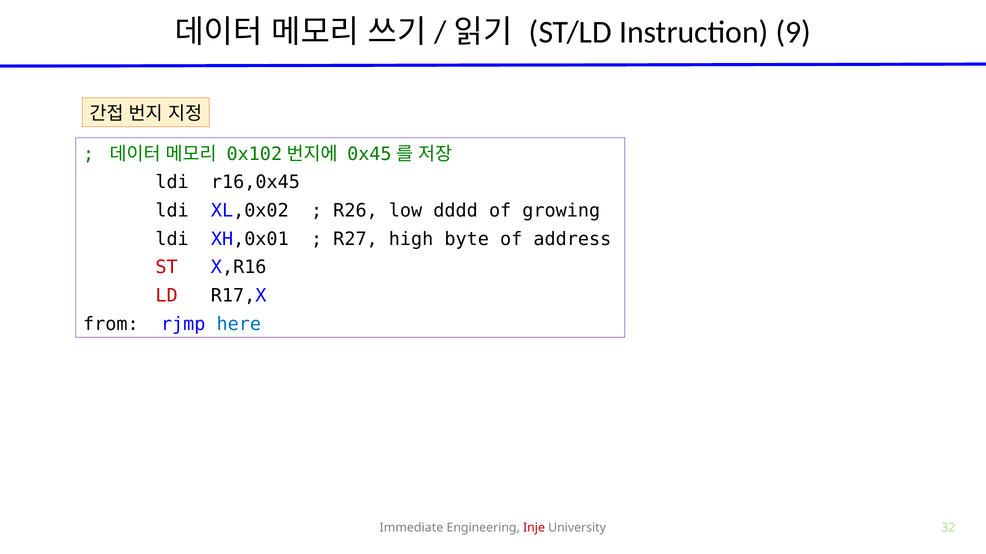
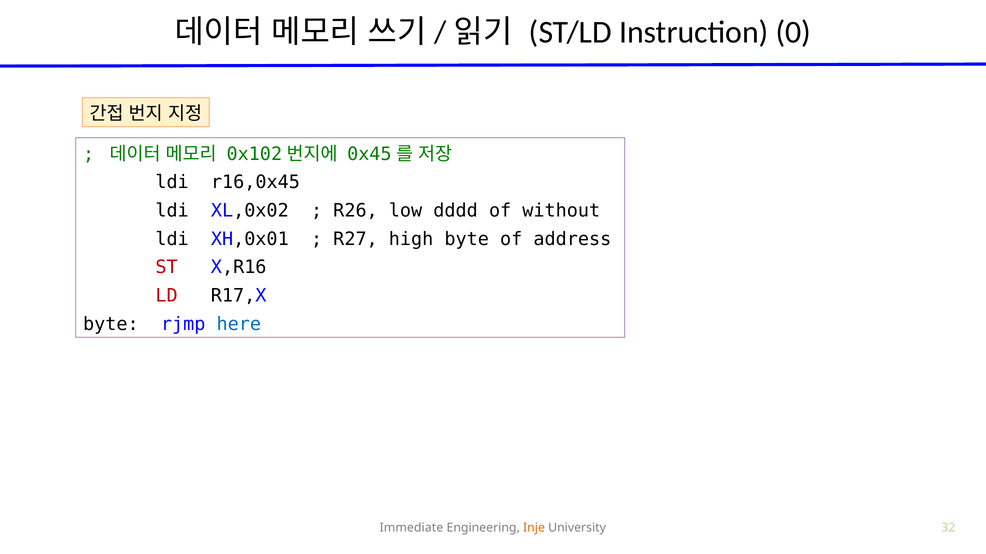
9: 9 -> 0
growing: growing -> without
from at (111, 324): from -> byte
Inje colour: red -> orange
